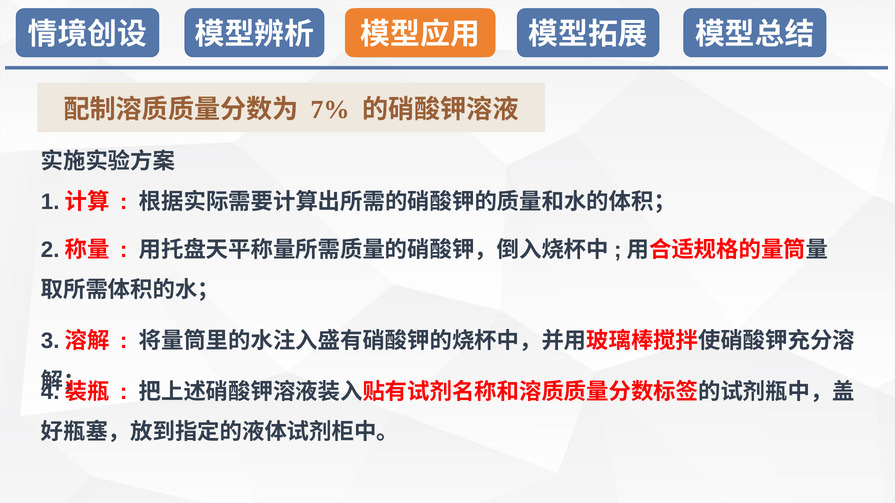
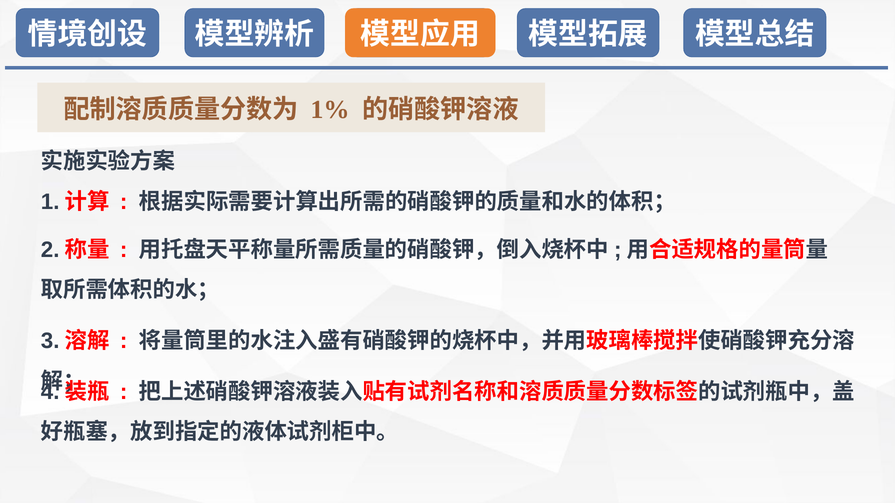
7%: 7% -> 1%
